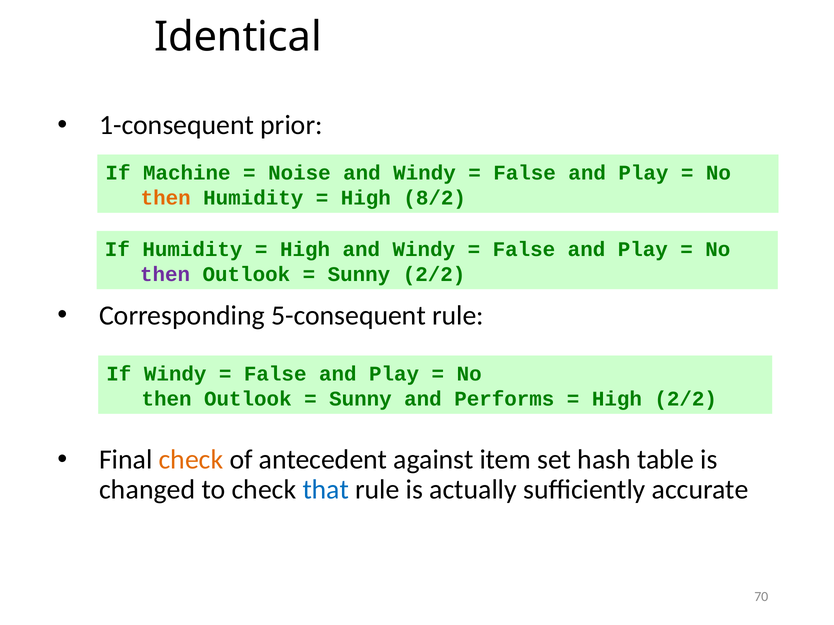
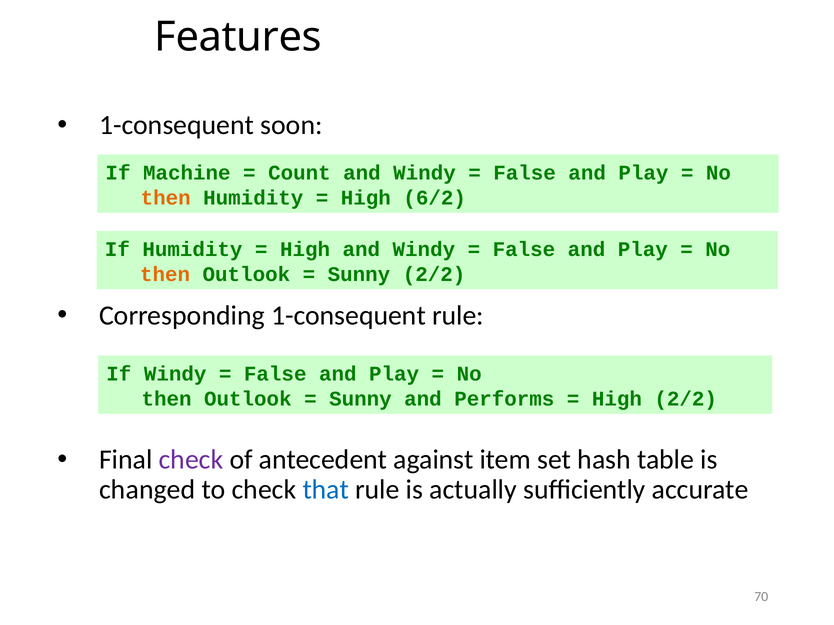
Identical: Identical -> Features
prior: prior -> soon
Noise: Noise -> Count
8/2: 8/2 -> 6/2
then at (165, 274) colour: purple -> orange
Corresponding 5-consequent: 5-consequent -> 1-consequent
check at (191, 460) colour: orange -> purple
